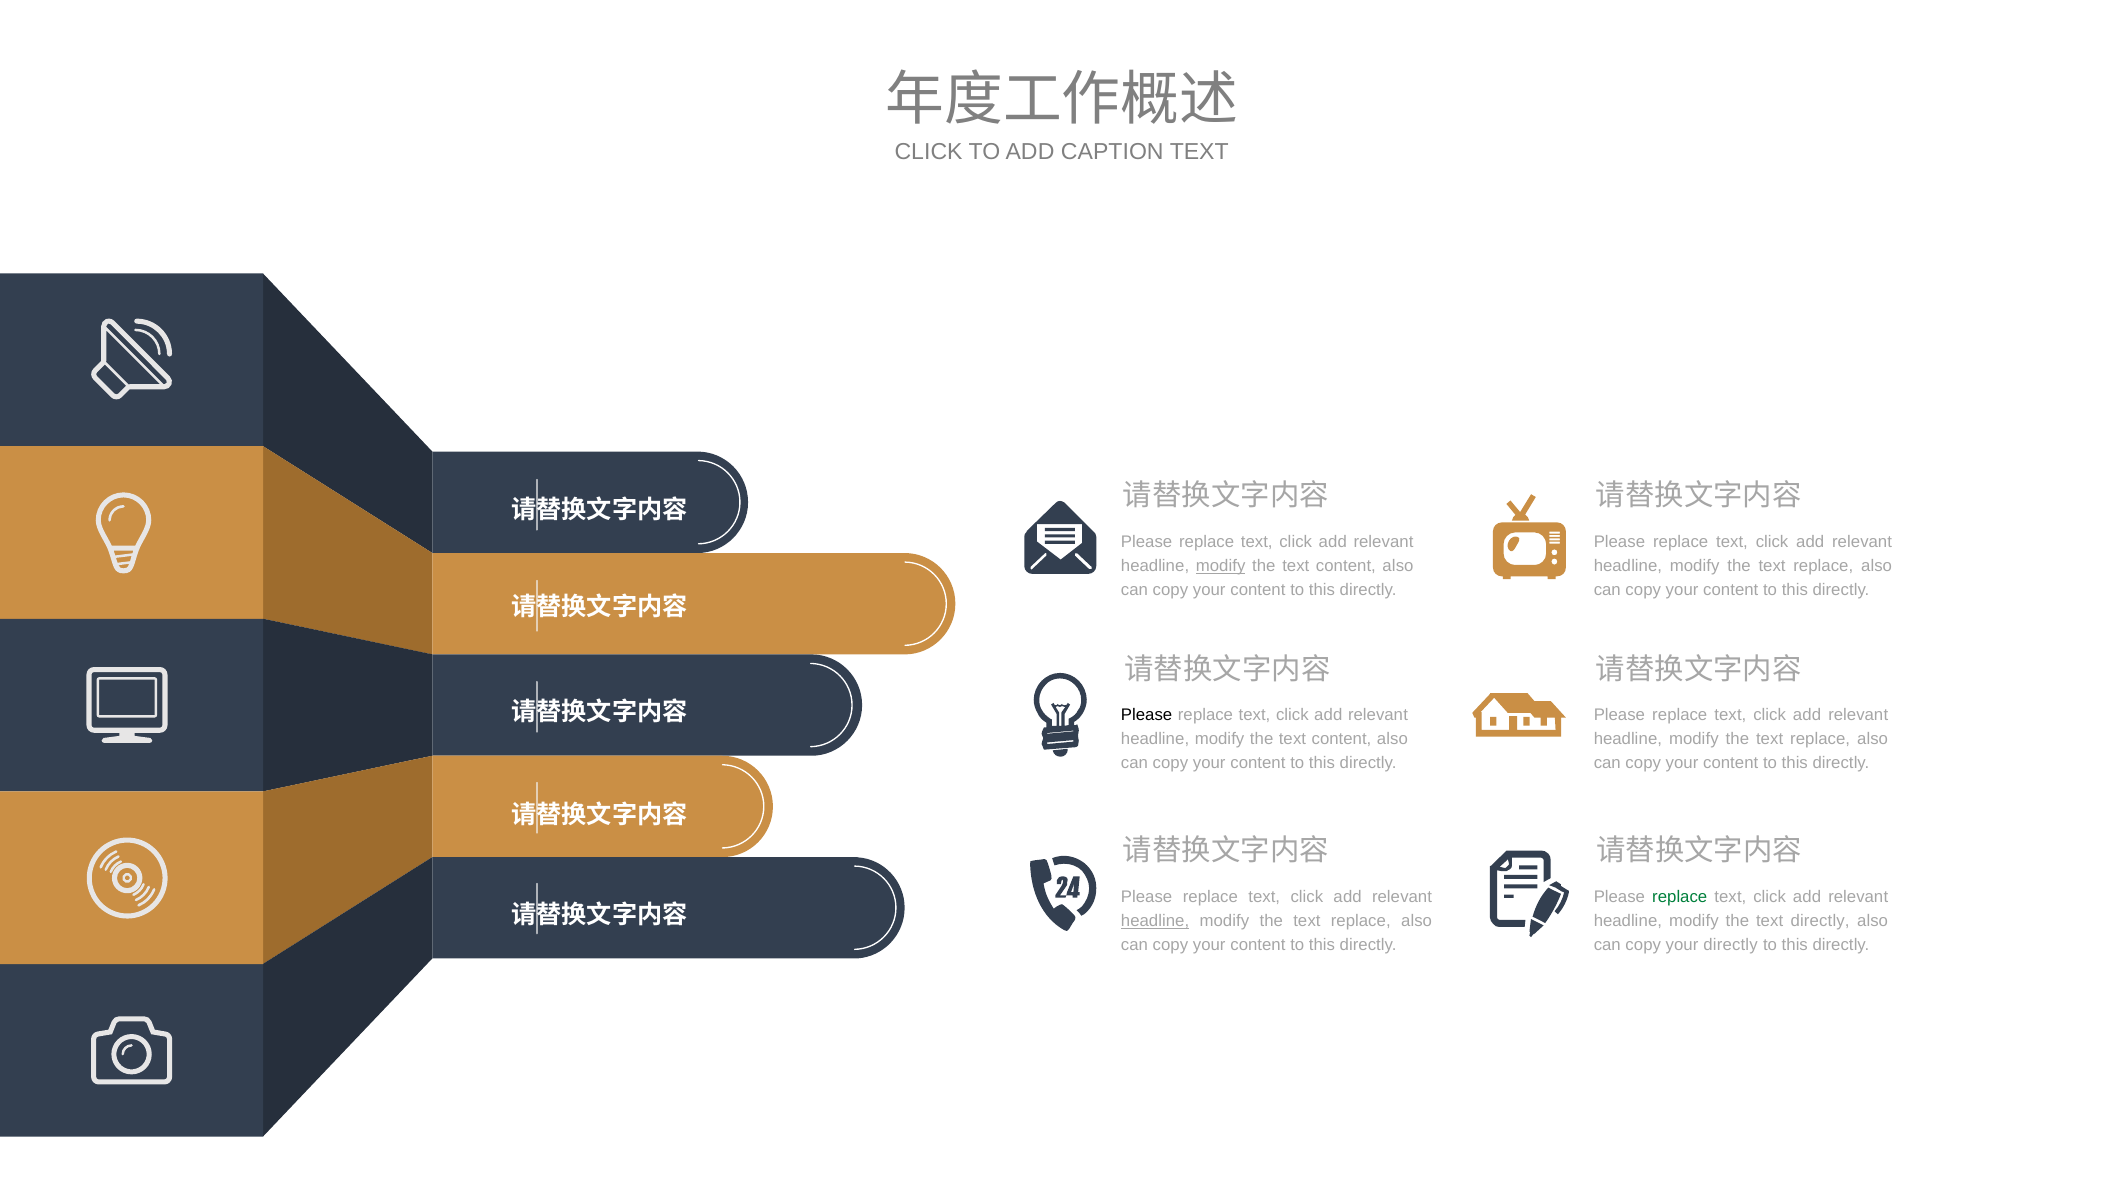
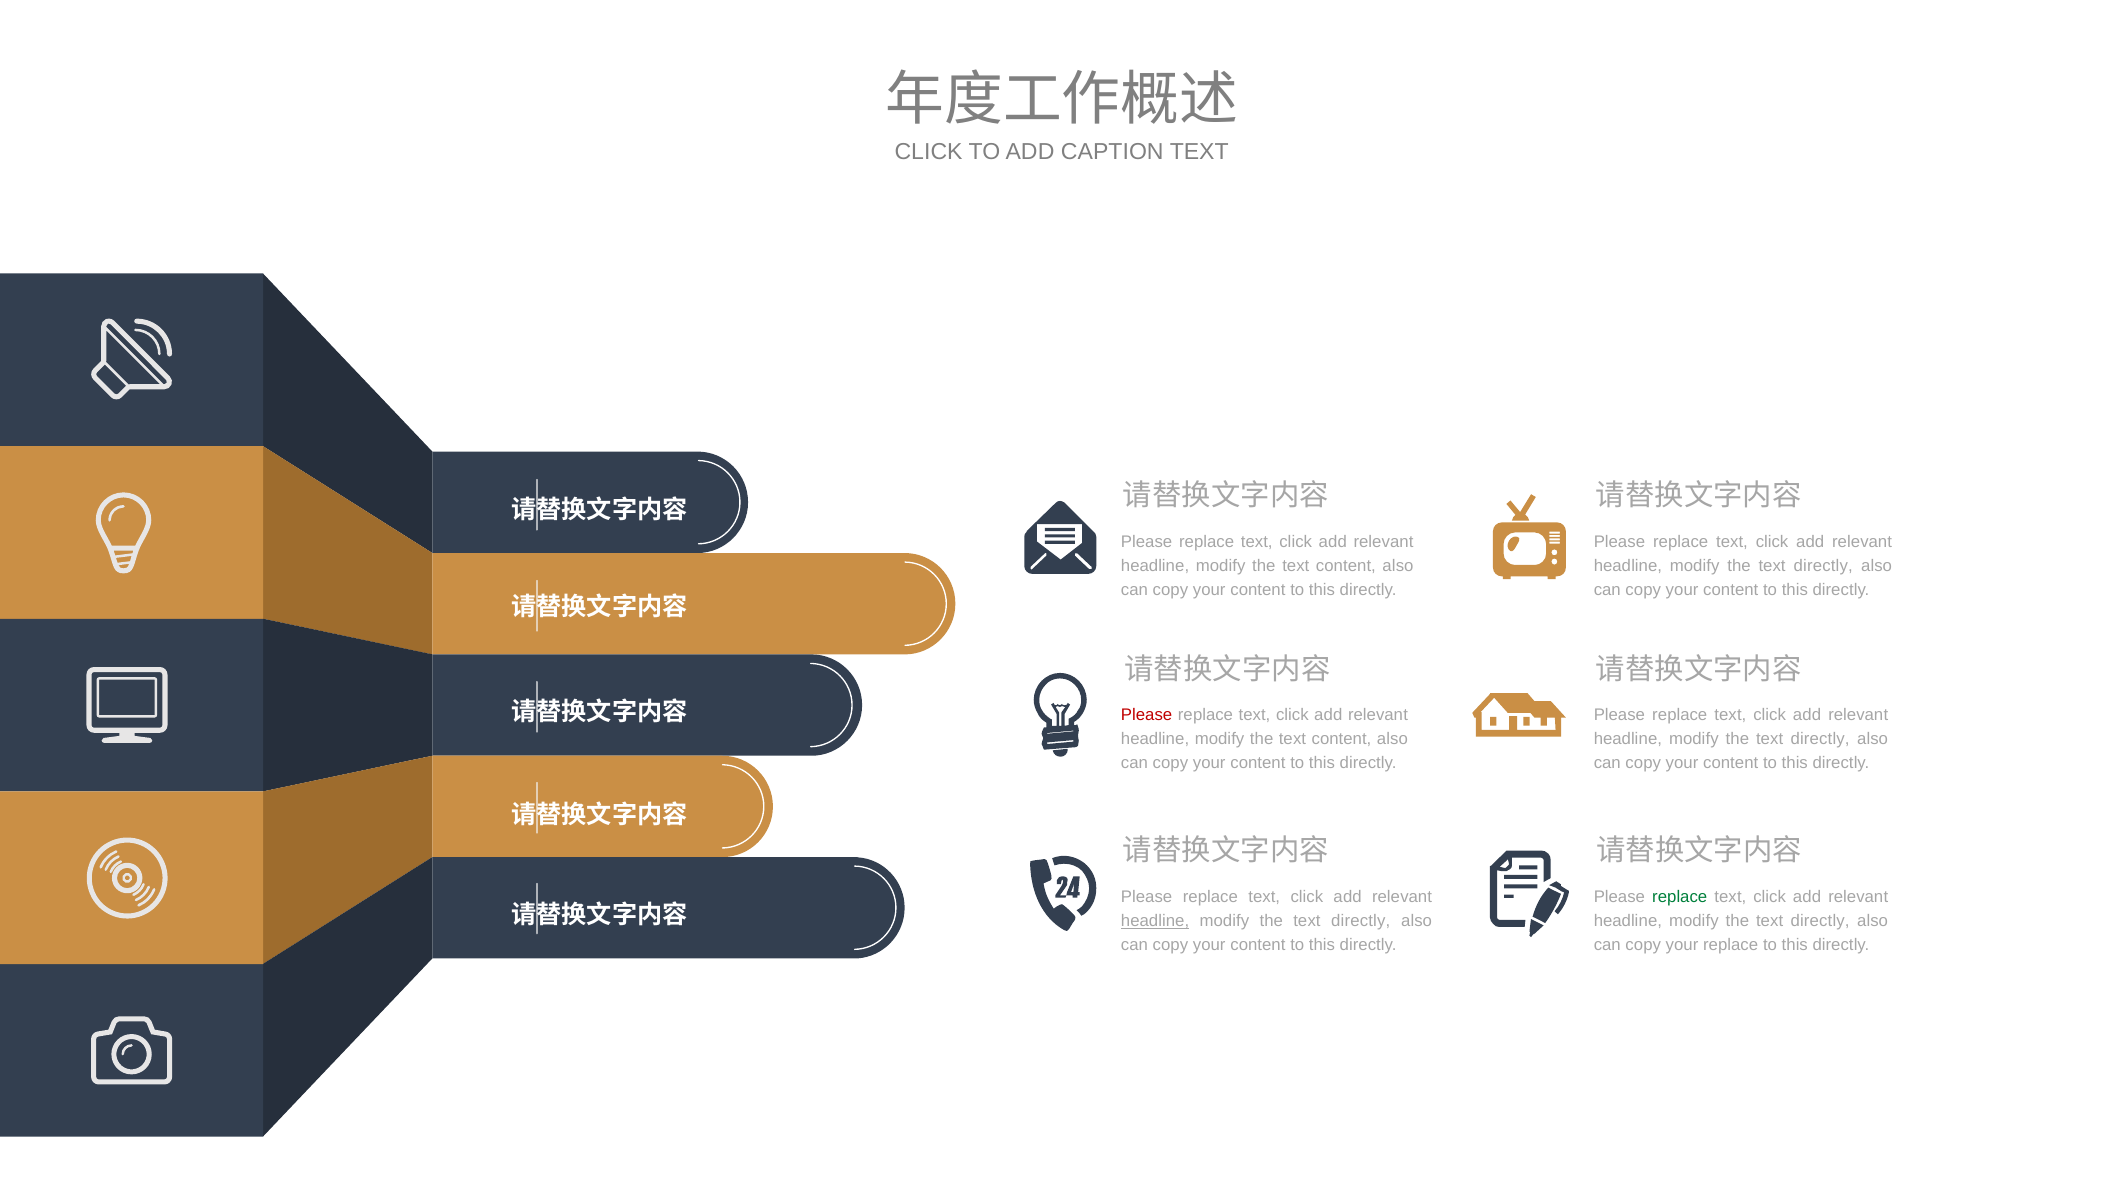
modify at (1221, 566) underline: present -> none
replace at (1823, 566): replace -> directly
Please at (1147, 715) colour: black -> red
replace at (1820, 739): replace -> directly
replace at (1361, 921): replace -> directly
your directly: directly -> replace
